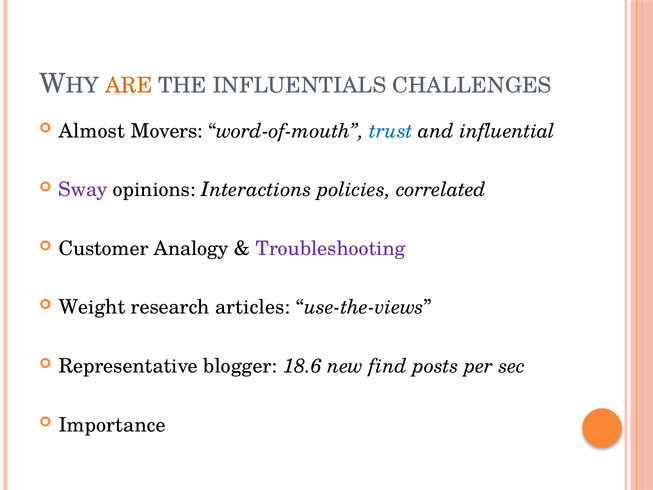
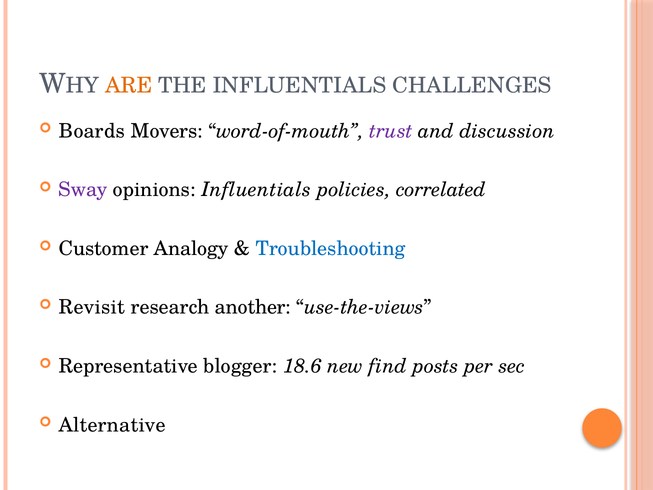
Almost: Almost -> Boards
trust colour: blue -> purple
influential: influential -> discussion
opinions Interactions: Interactions -> Influentials
Troubleshooting colour: purple -> blue
Weight: Weight -> Revisit
articles: articles -> another
Importance: Importance -> Alternative
